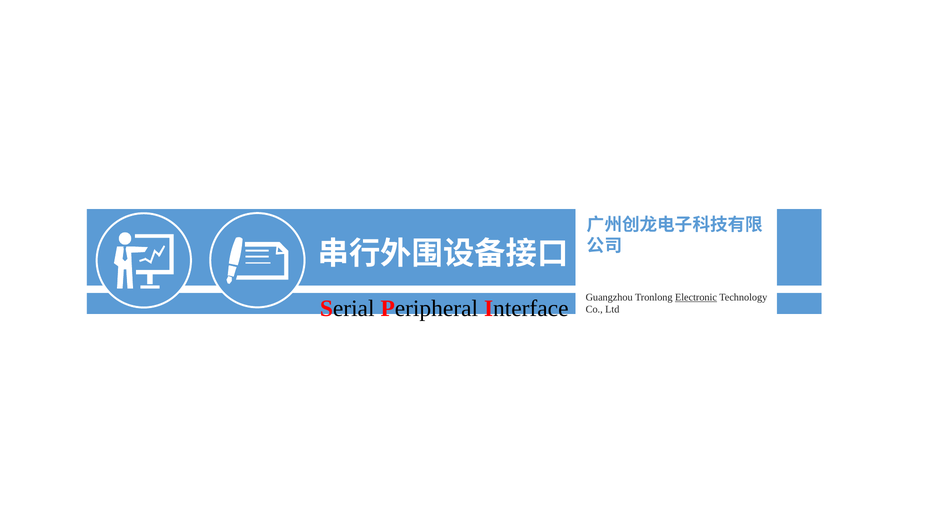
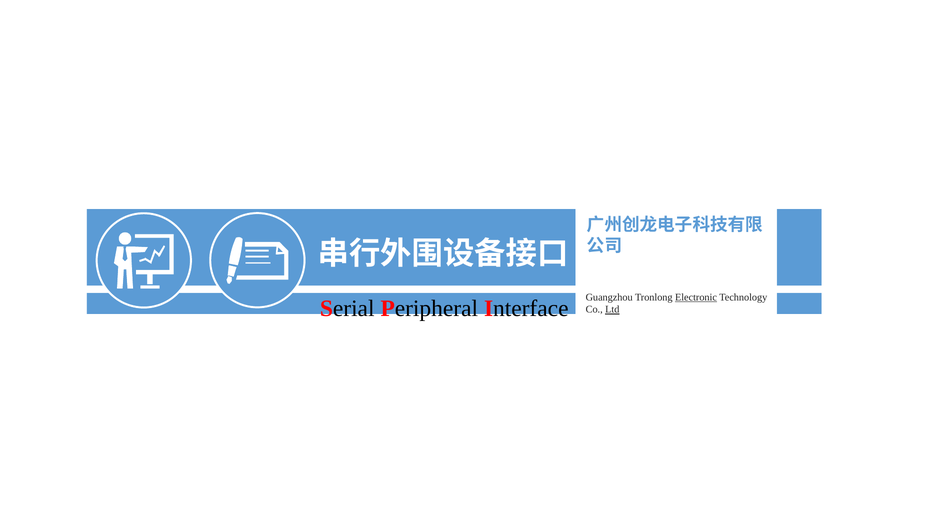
Ltd underline: none -> present
